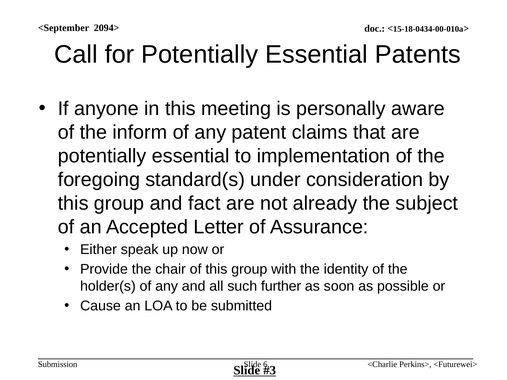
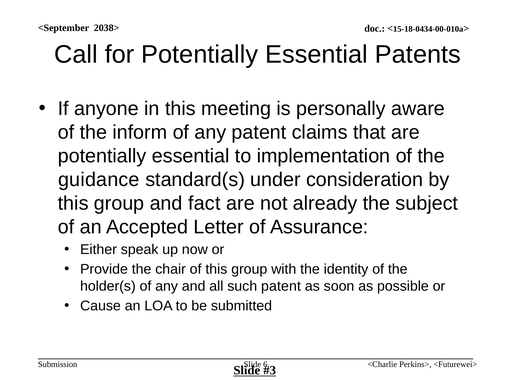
2094>: 2094> -> 2038>
foregoing: foregoing -> guidance
such further: further -> patent
